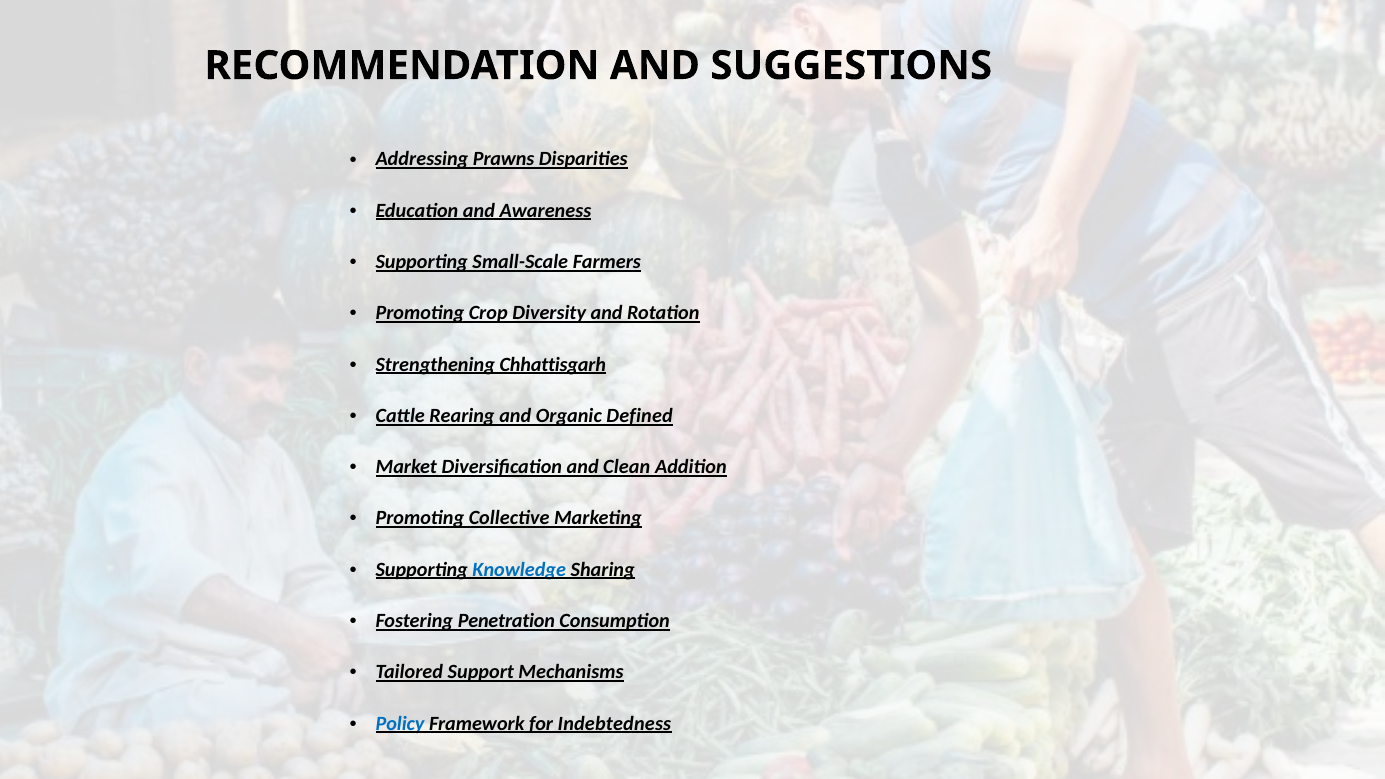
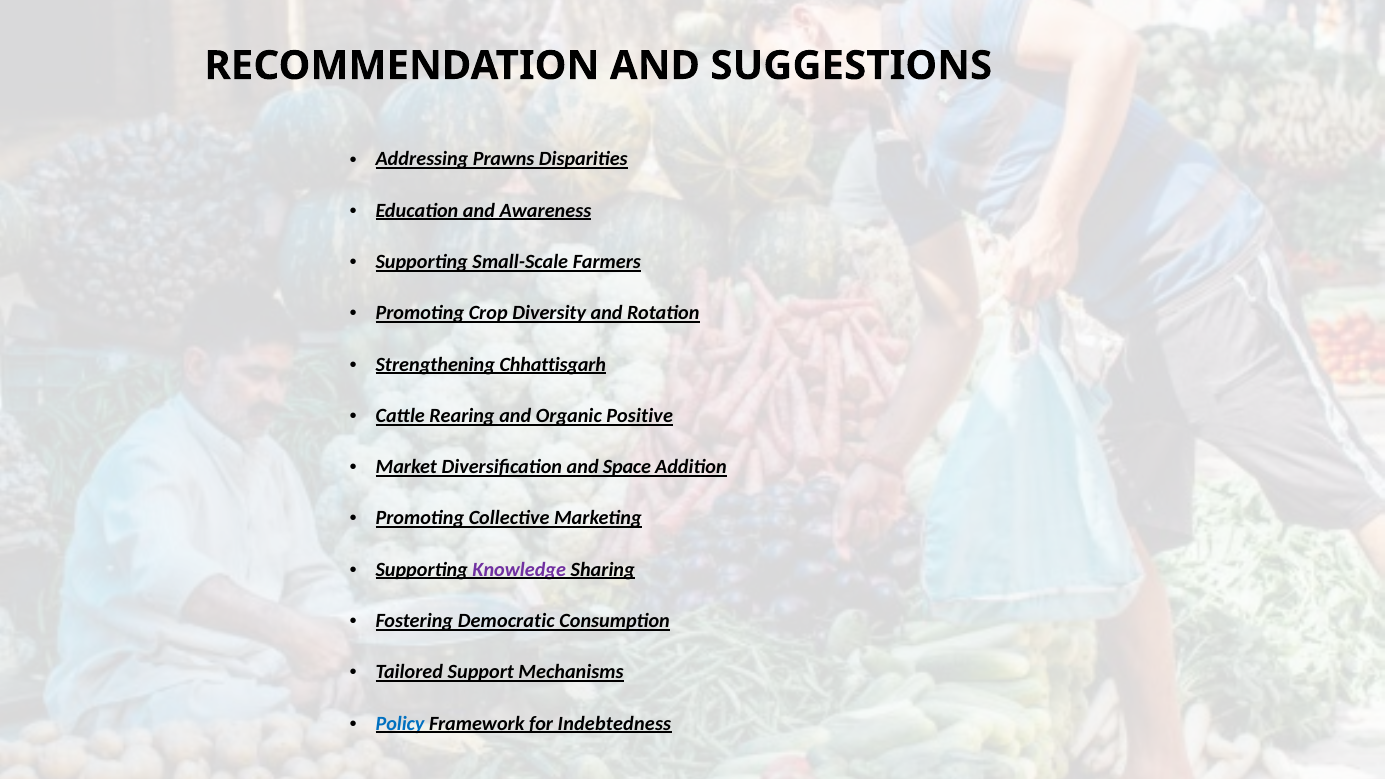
Defined: Defined -> Positive
Clean: Clean -> Space
Knowledge colour: blue -> purple
Penetration: Penetration -> Democratic
